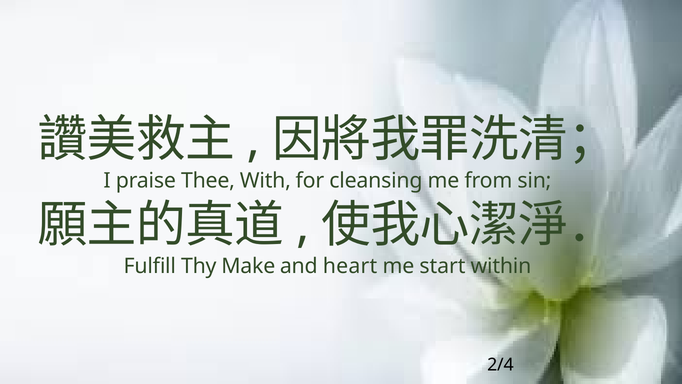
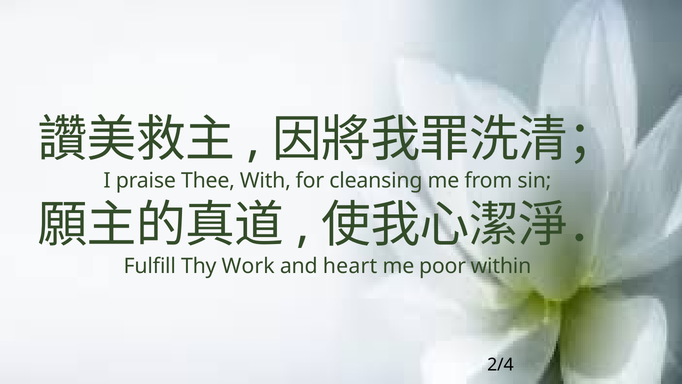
Make: Make -> Work
start: start -> poor
